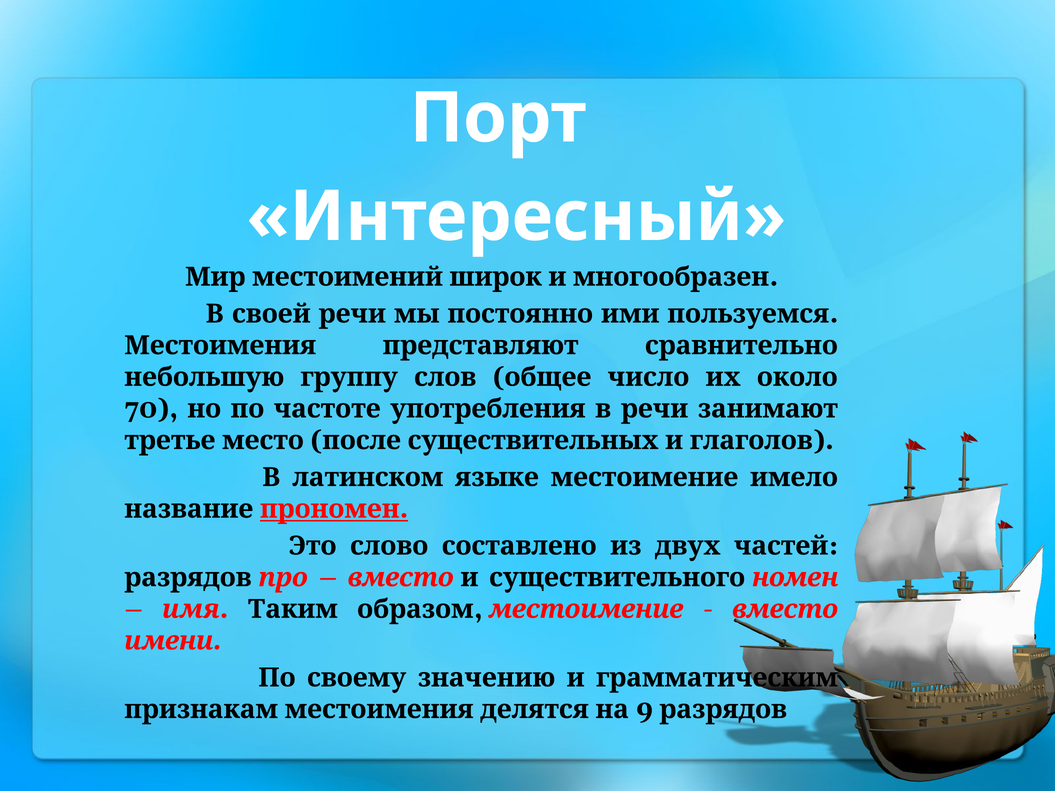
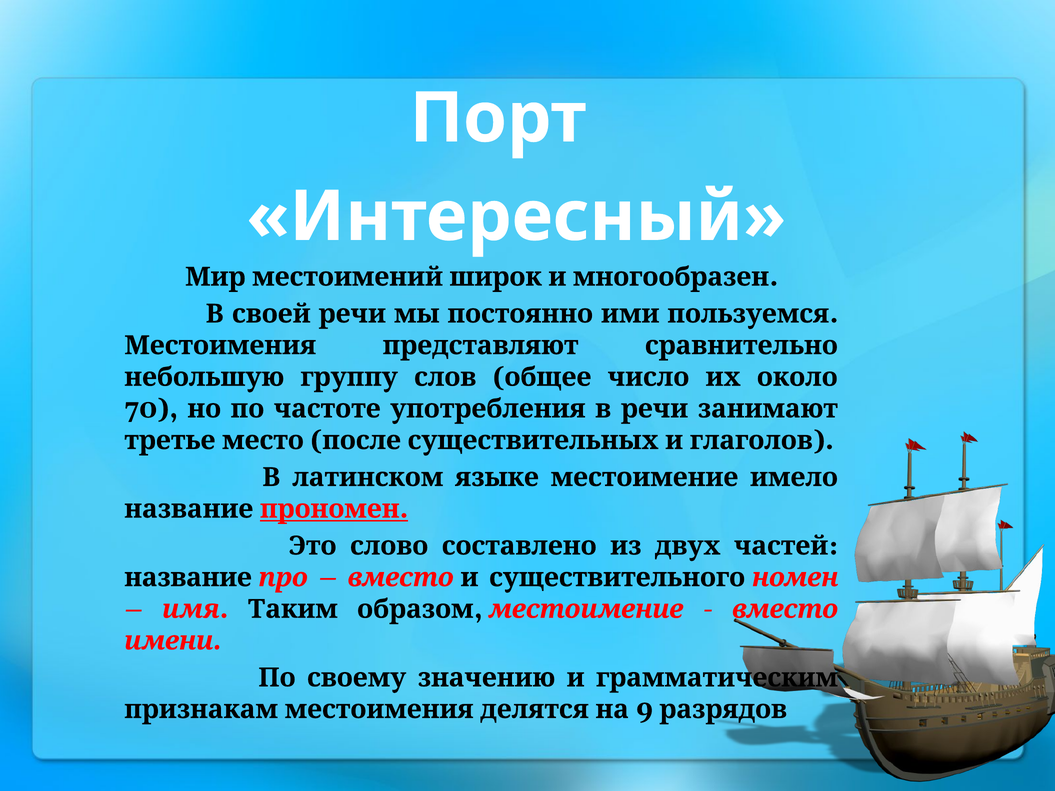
разрядов at (188, 578): разрядов -> название
